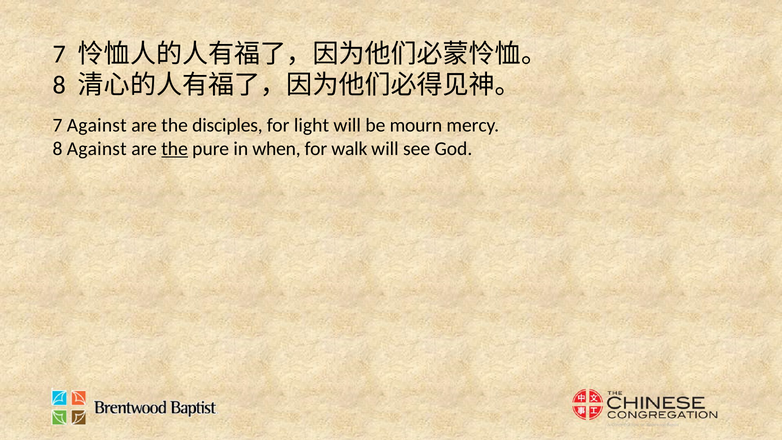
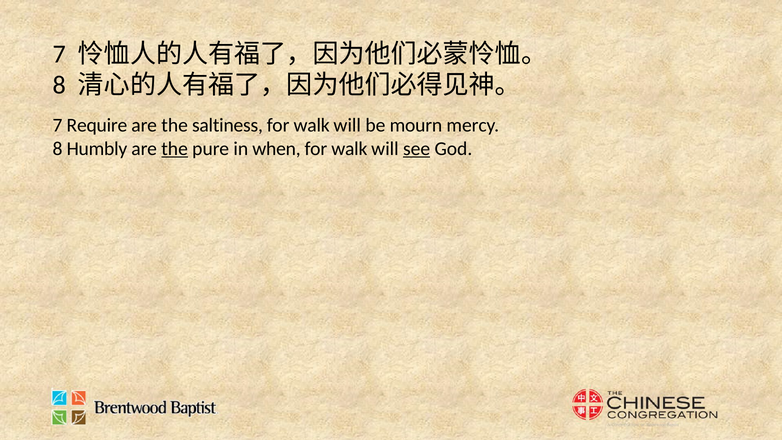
7 Against: Against -> Require
disciples: disciples -> saltiness
light at (312, 125): light -> walk
8 Against: Against -> Humbly
see underline: none -> present
